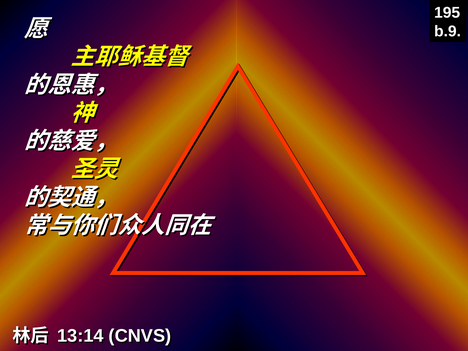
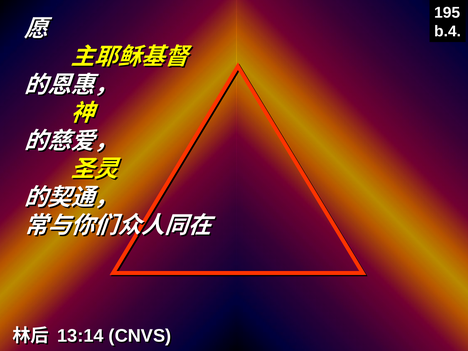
b.9: b.9 -> b.4
